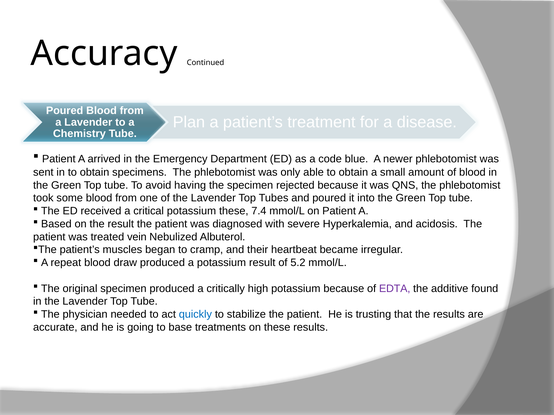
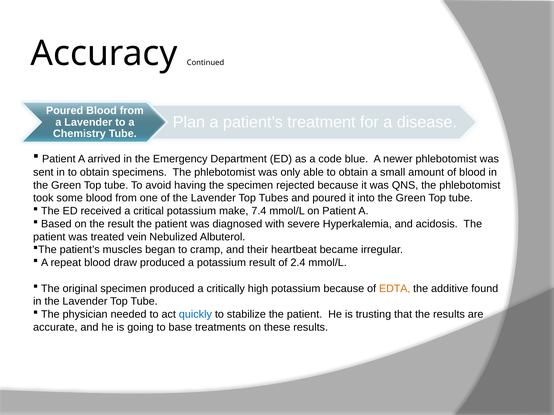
potassium these: these -> make
5.2: 5.2 -> 2.4
EDTA colour: purple -> orange
